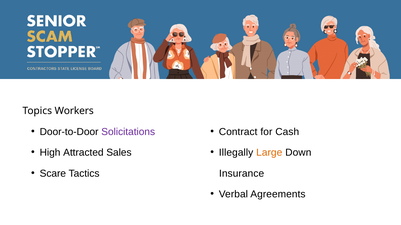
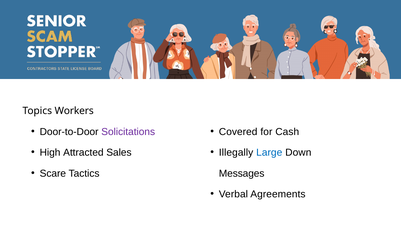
Contract: Contract -> Covered
Large colour: orange -> blue
Insurance: Insurance -> Messages
